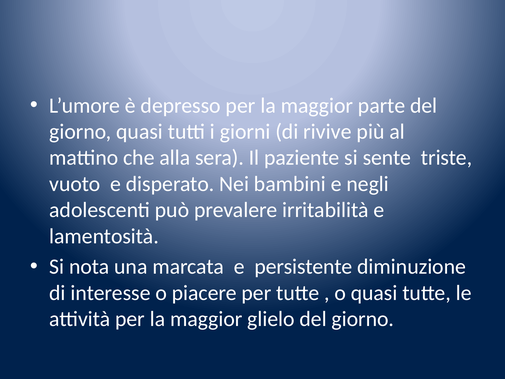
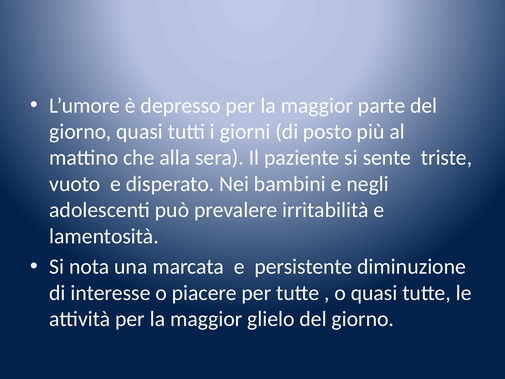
rivive: rivive -> posto
